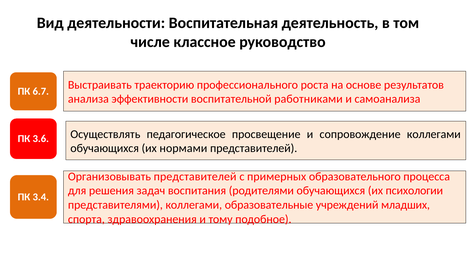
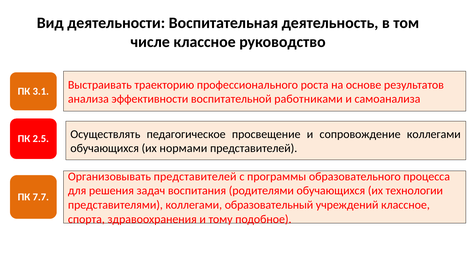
6.7: 6.7 -> 3.1
3.6: 3.6 -> 2.5
примерных: примерных -> программы
психологии: психологии -> технологии
3.4: 3.4 -> 7.7
образовательные: образовательные -> образовательный
учреждений младших: младших -> классное
